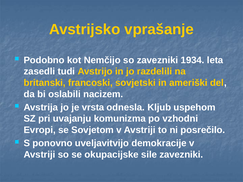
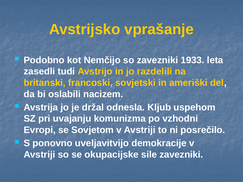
1934: 1934 -> 1933
vrsta: vrsta -> držal
